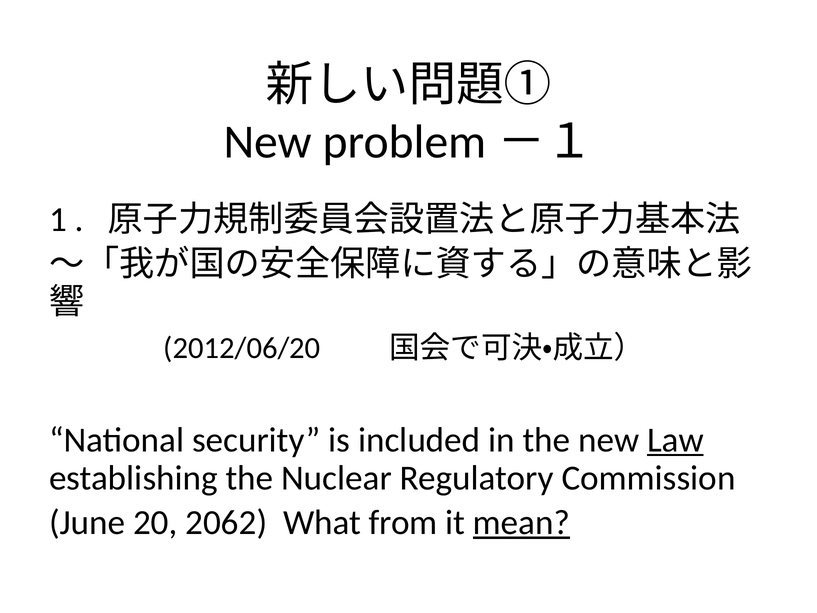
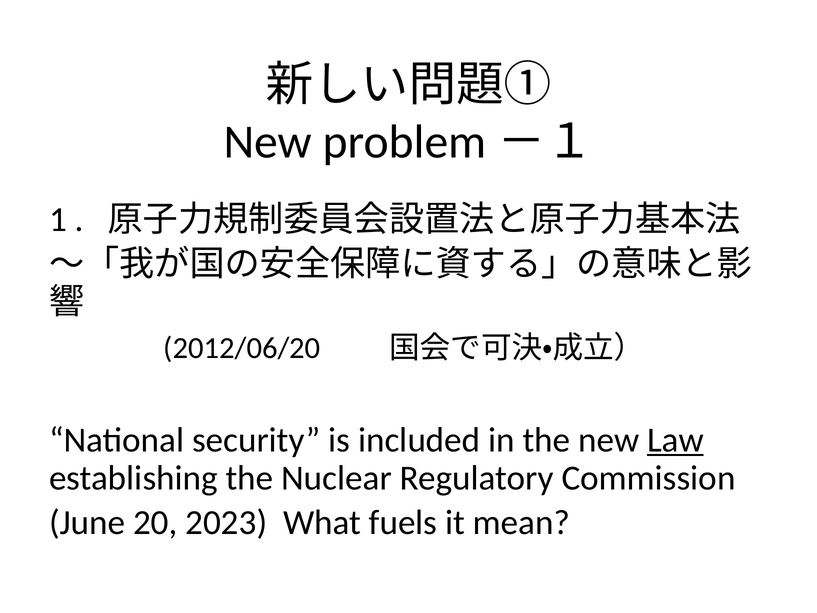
2062: 2062 -> 2023
from: from -> fuels
mean underline: present -> none
